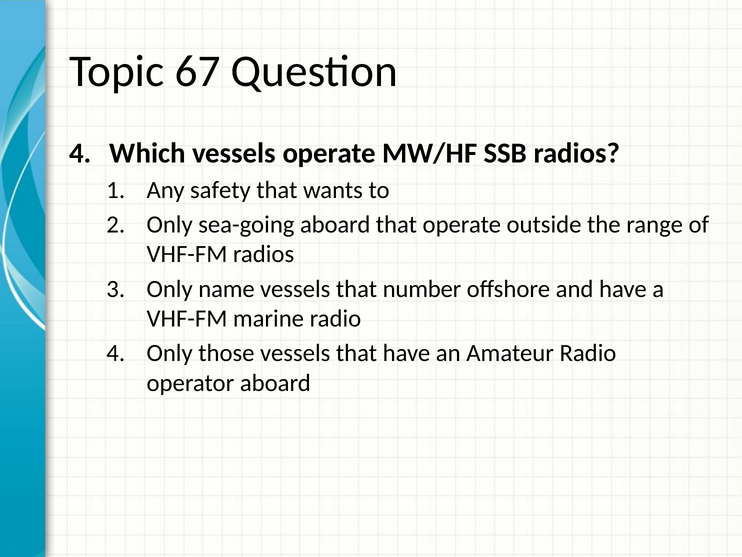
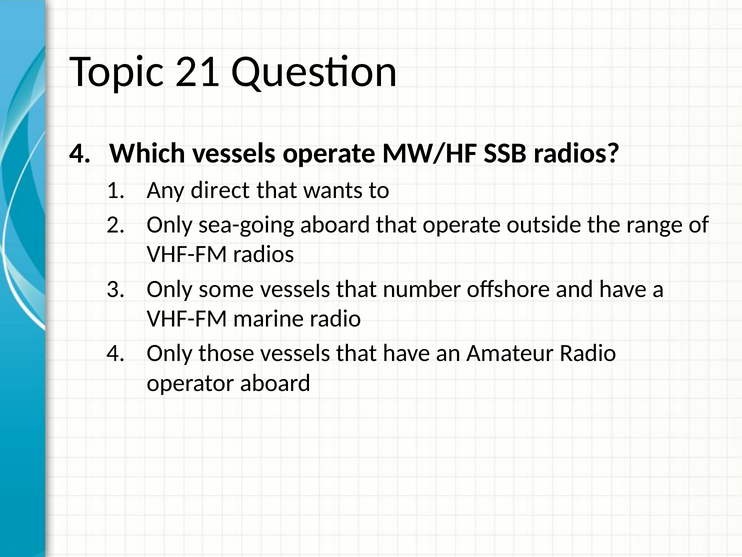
67: 67 -> 21
safety: safety -> direct
name: name -> some
